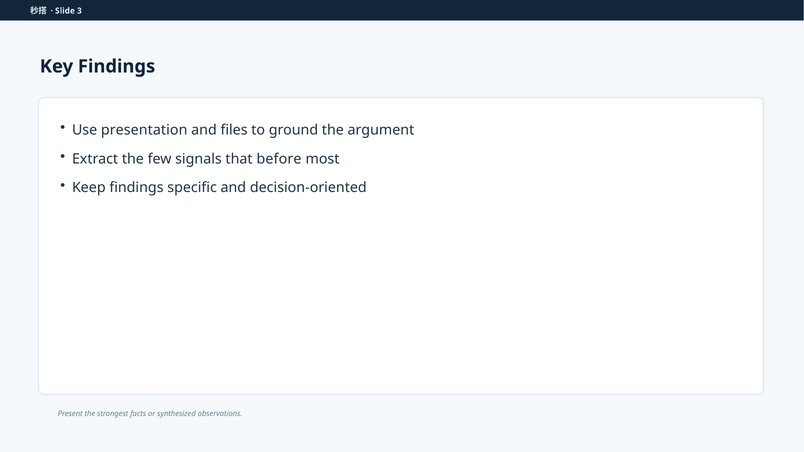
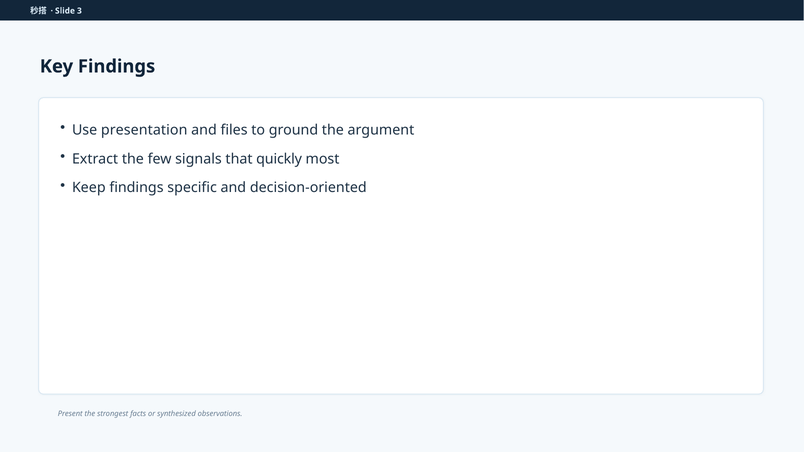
before: before -> quickly
